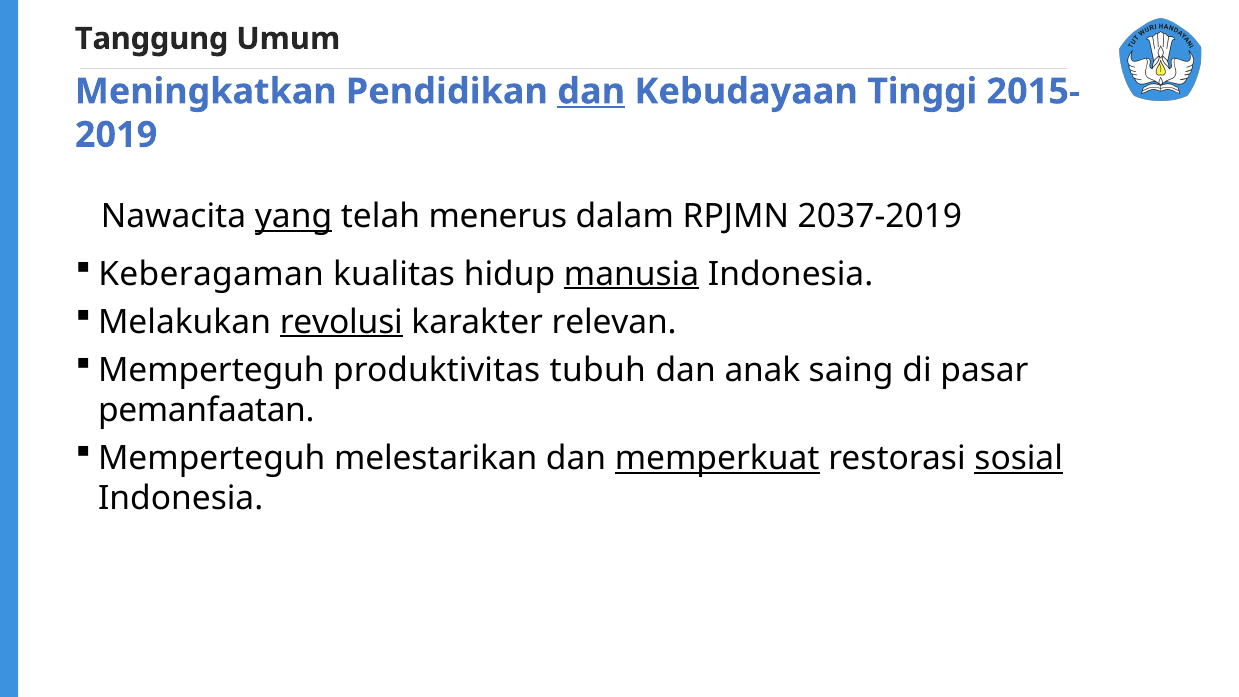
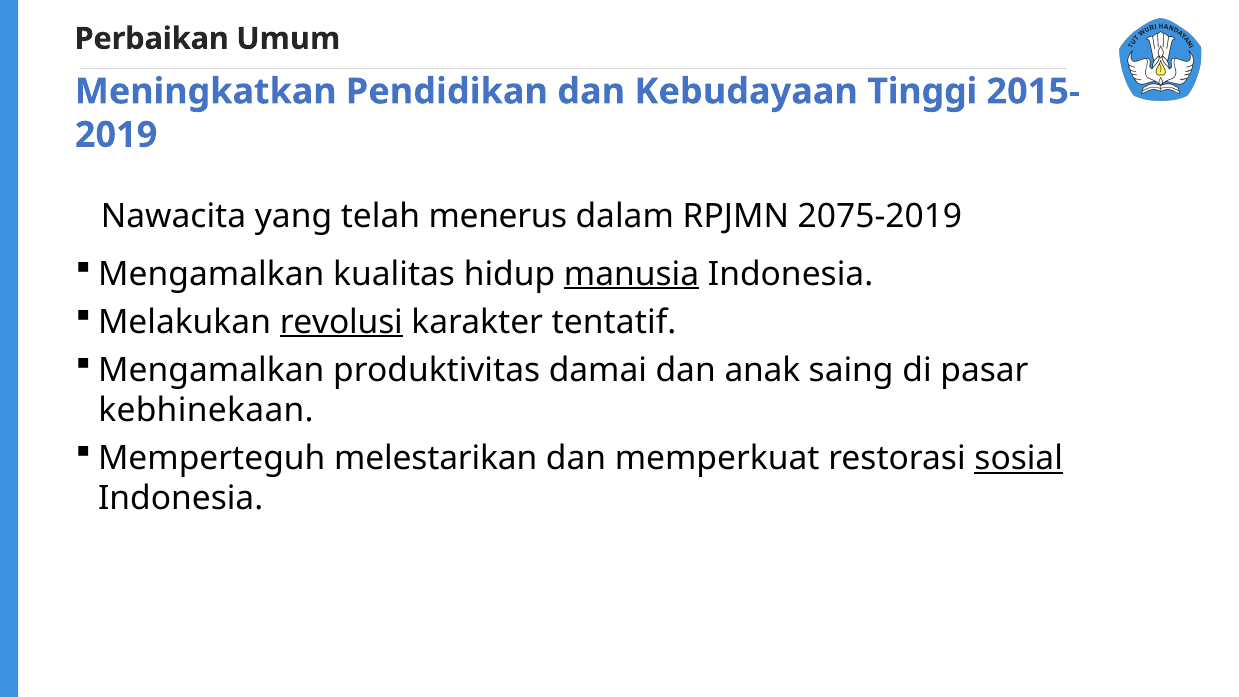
Tanggung: Tanggung -> Perbaikan
dan at (591, 91) underline: present -> none
yang underline: present -> none
2037-2019: 2037-2019 -> 2075-2019
Keberagaman at (211, 274): Keberagaman -> Mengamalkan
relevan: relevan -> tentatif
Memperteguh at (211, 370): Memperteguh -> Mengamalkan
tubuh: tubuh -> damai
pemanfaatan: pemanfaatan -> kebhinekaan
memperkuat underline: present -> none
